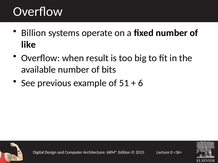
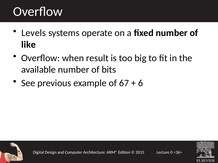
Billion: Billion -> Levels
51: 51 -> 67
